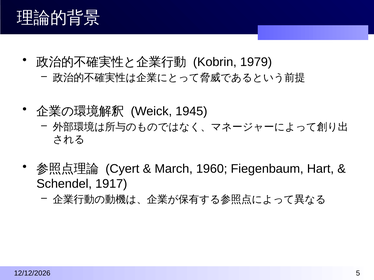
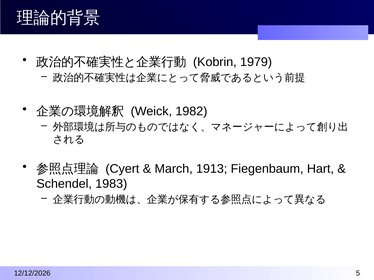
1945: 1945 -> 1982
1960: 1960 -> 1913
1917: 1917 -> 1983
